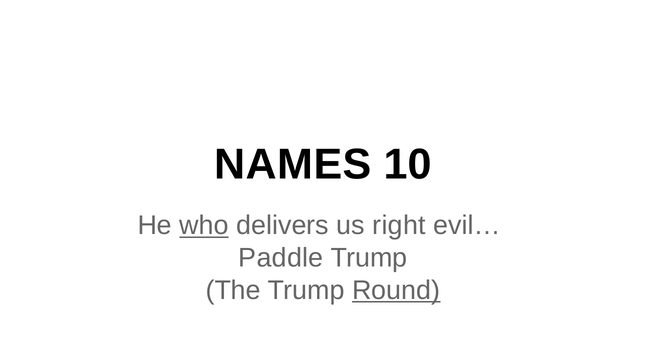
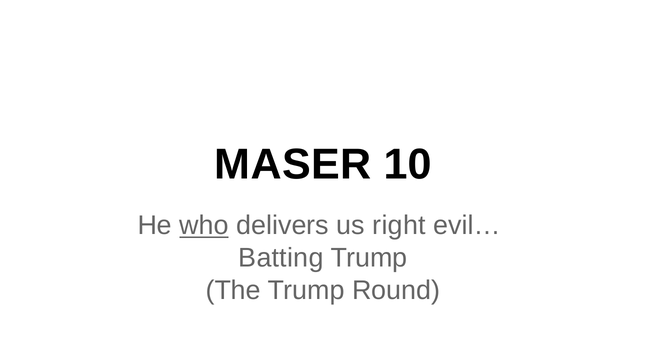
NAMES: NAMES -> MASER
Paddle: Paddle -> Batting
Round underline: present -> none
